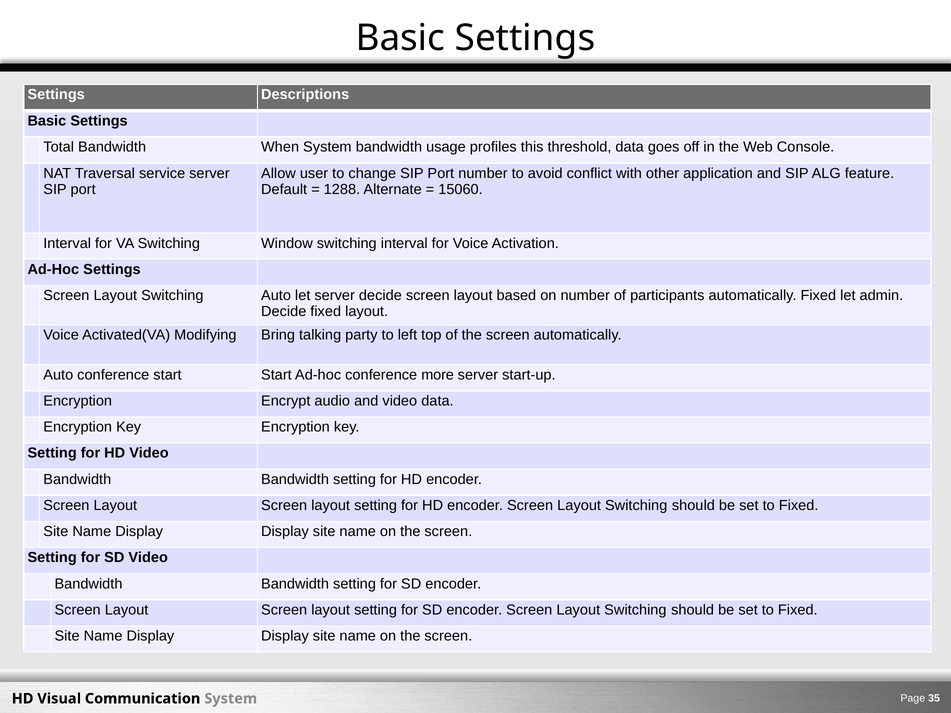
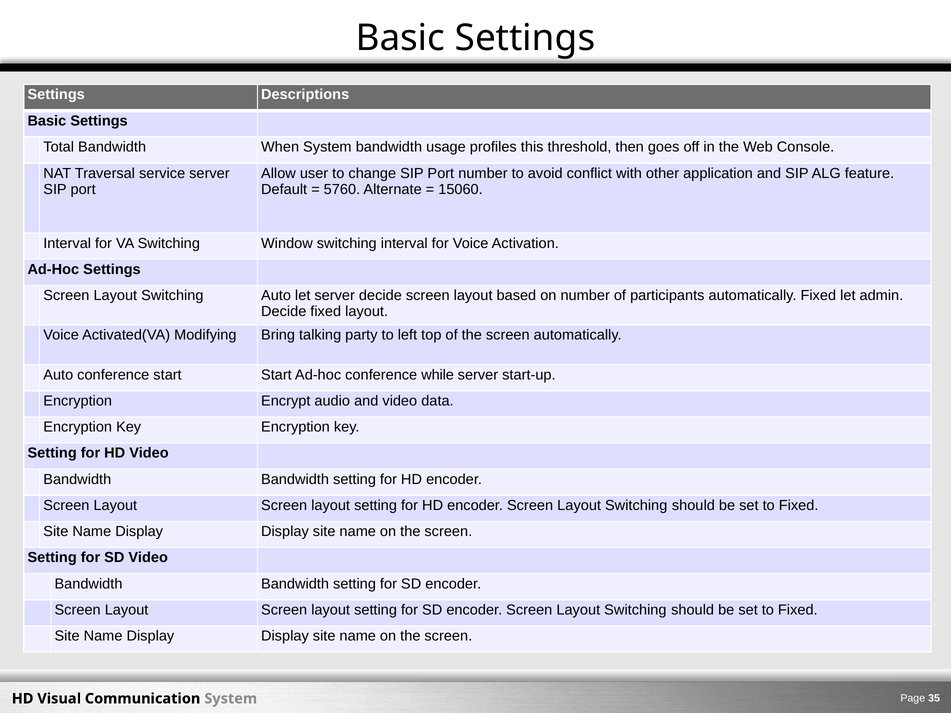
threshold data: data -> then
1288: 1288 -> 5760
more: more -> while
